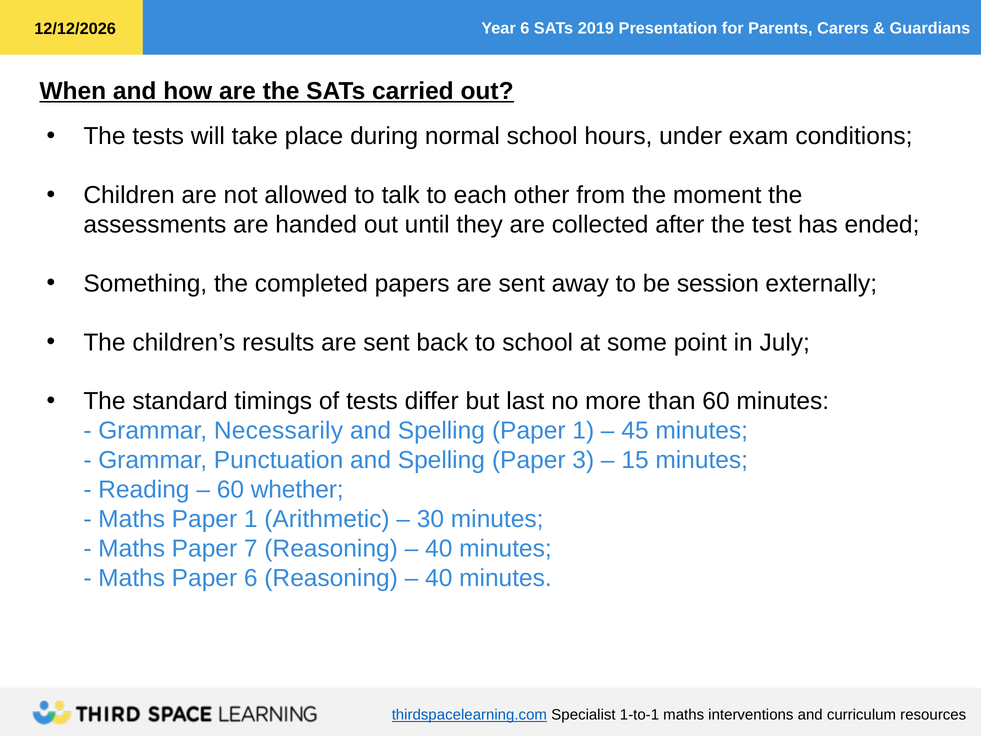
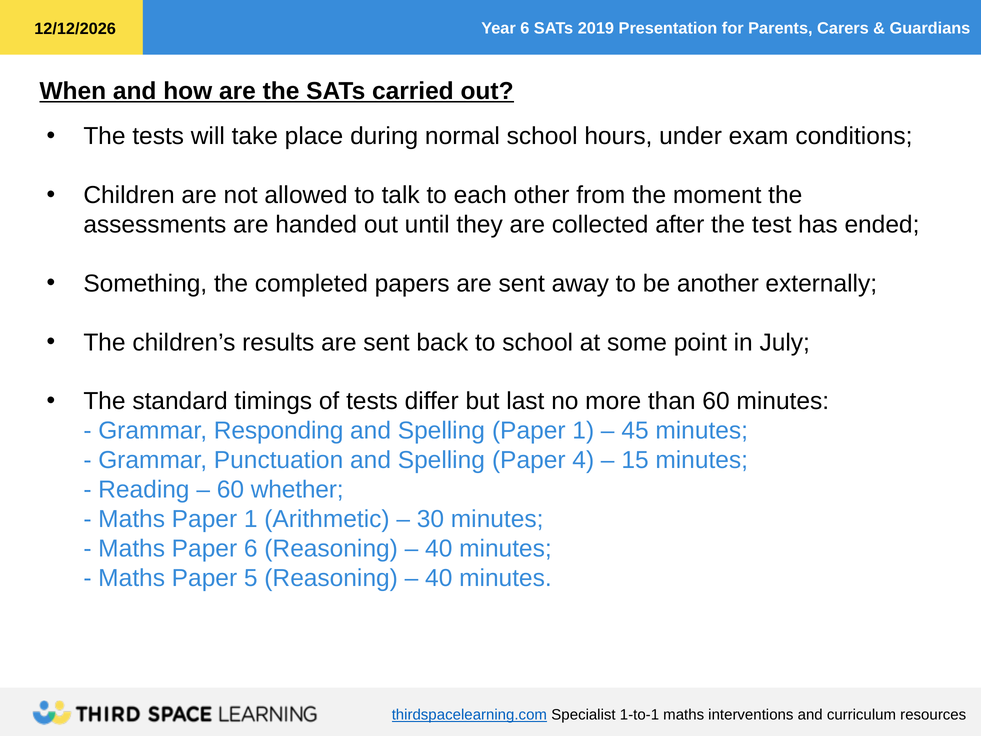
session: session -> another
Necessarily: Necessarily -> Responding
3: 3 -> 4
Paper 7: 7 -> 6
Paper 6: 6 -> 5
